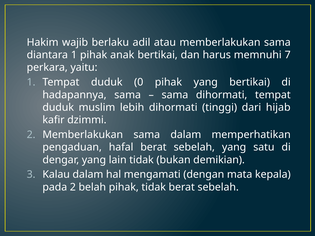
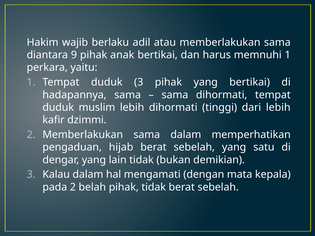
diantara 1: 1 -> 9
memnuhi 7: 7 -> 1
duduk 0: 0 -> 3
dari hijab: hijab -> lebih
hafal: hafal -> hijab
